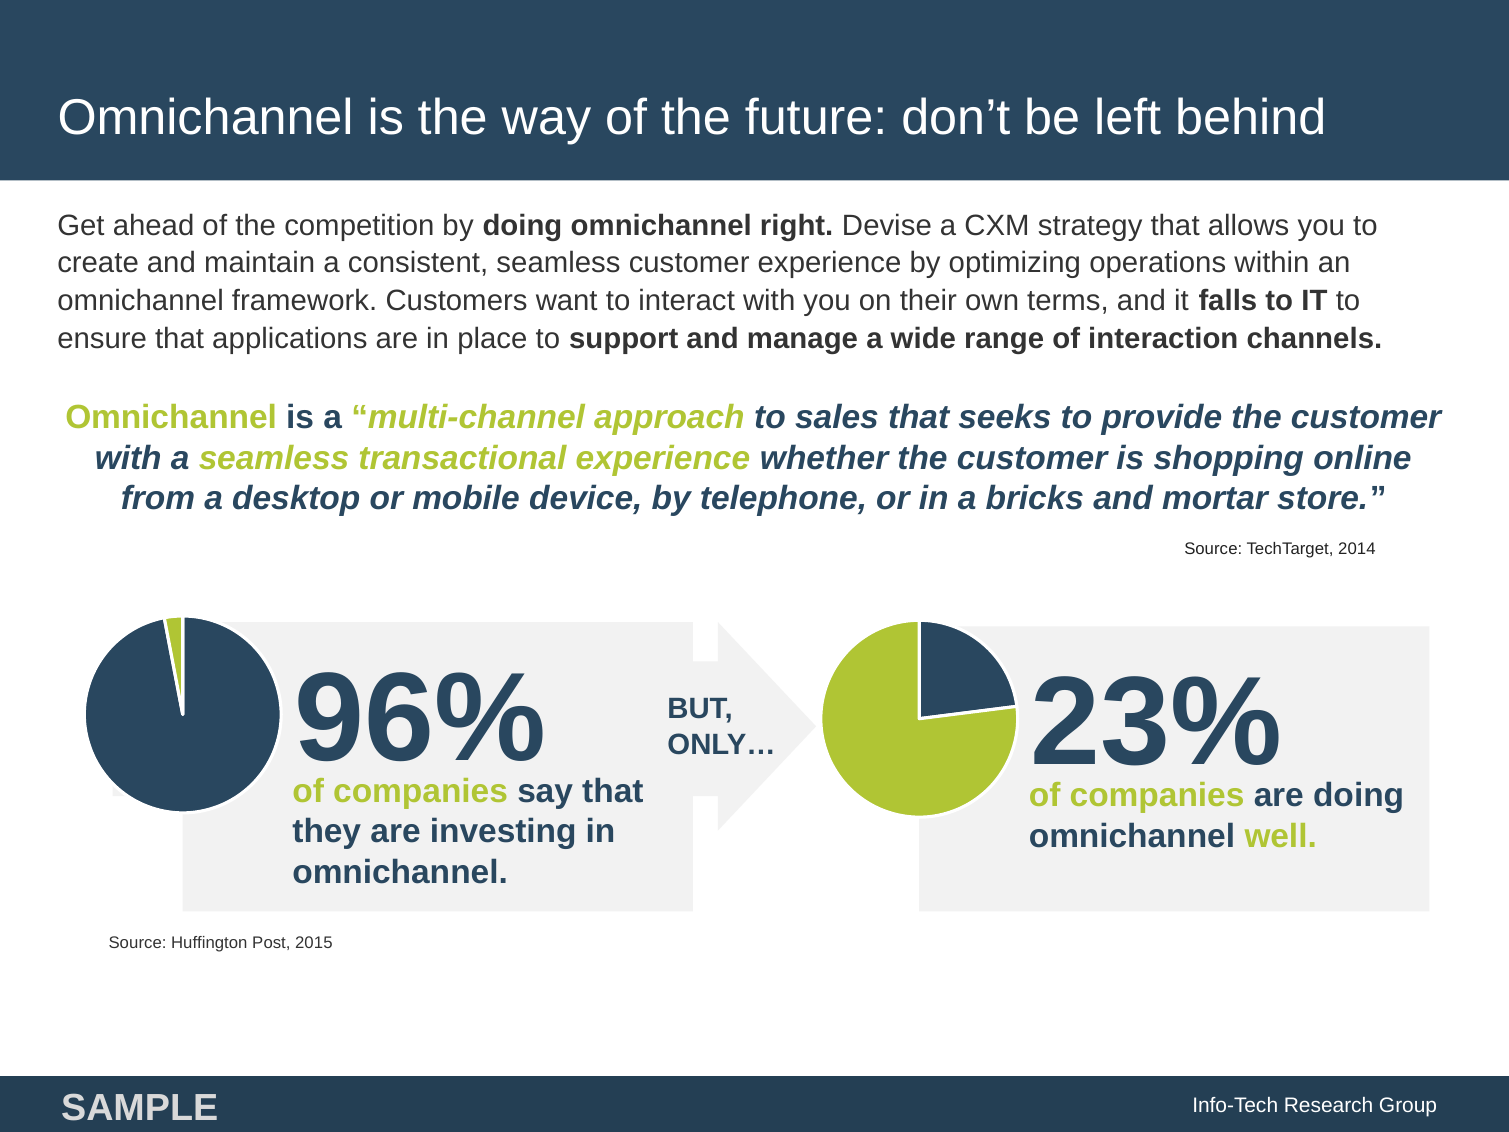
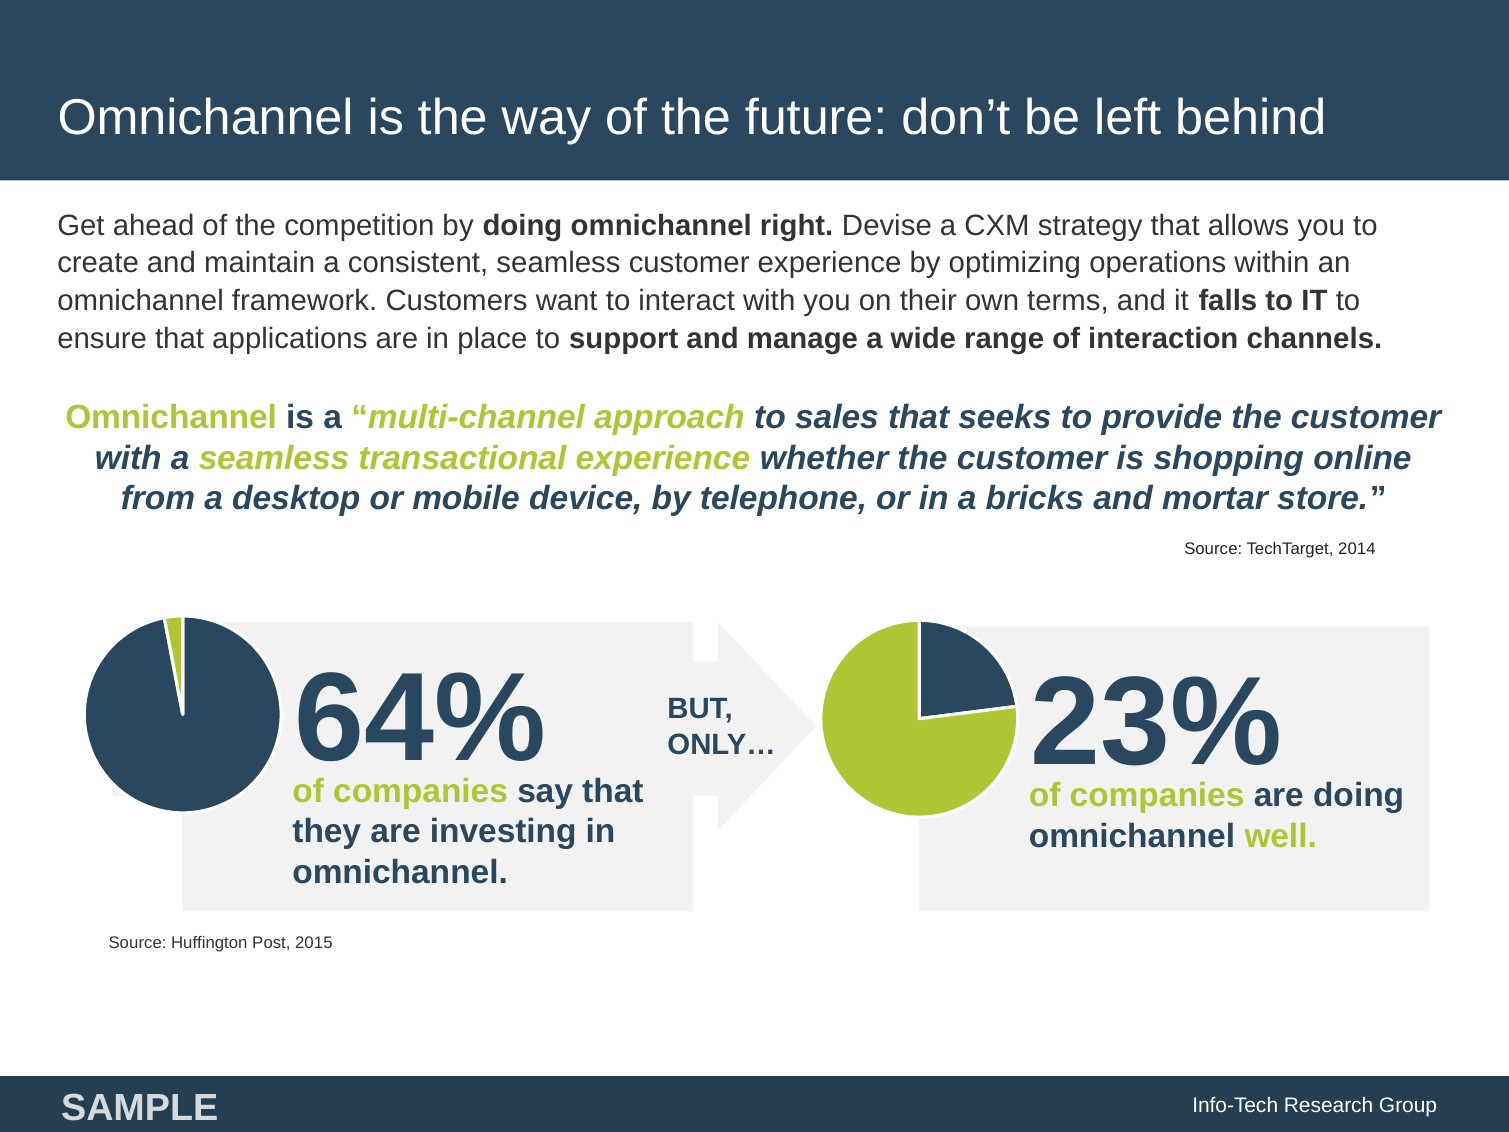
96%: 96% -> 64%
